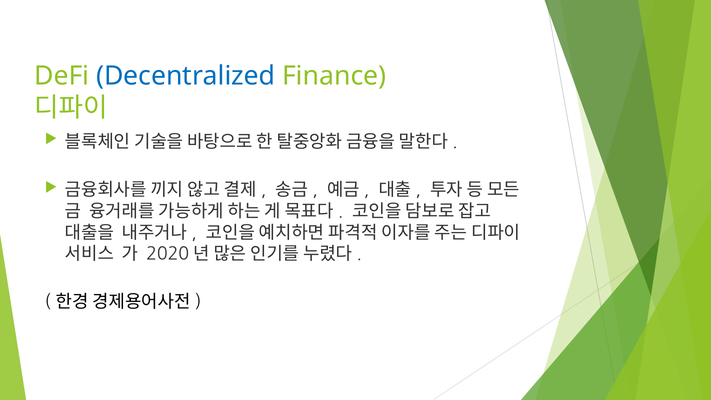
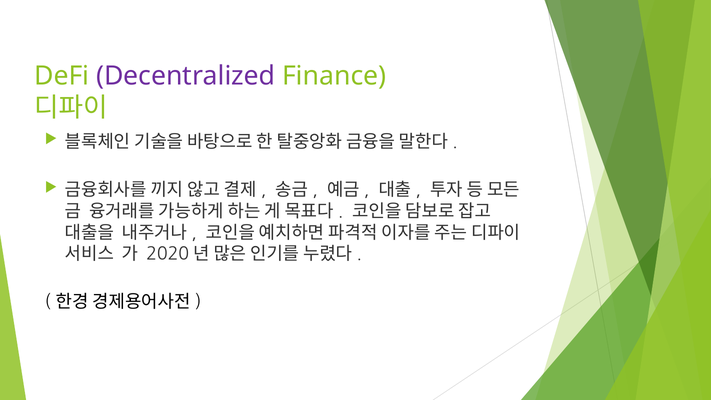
Decentralized colour: blue -> purple
